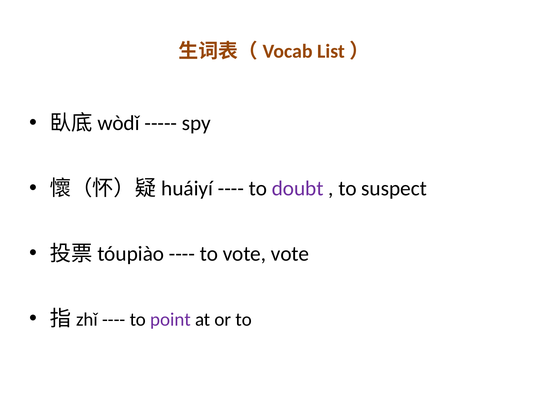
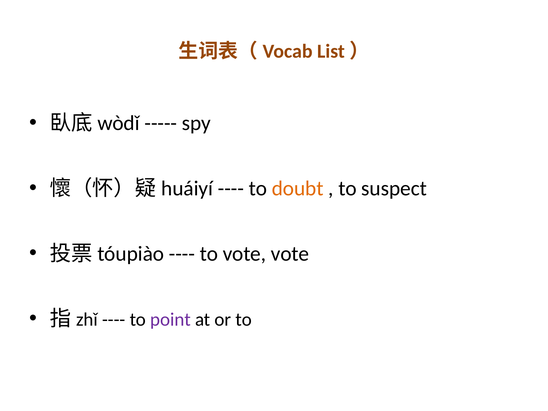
doubt colour: purple -> orange
